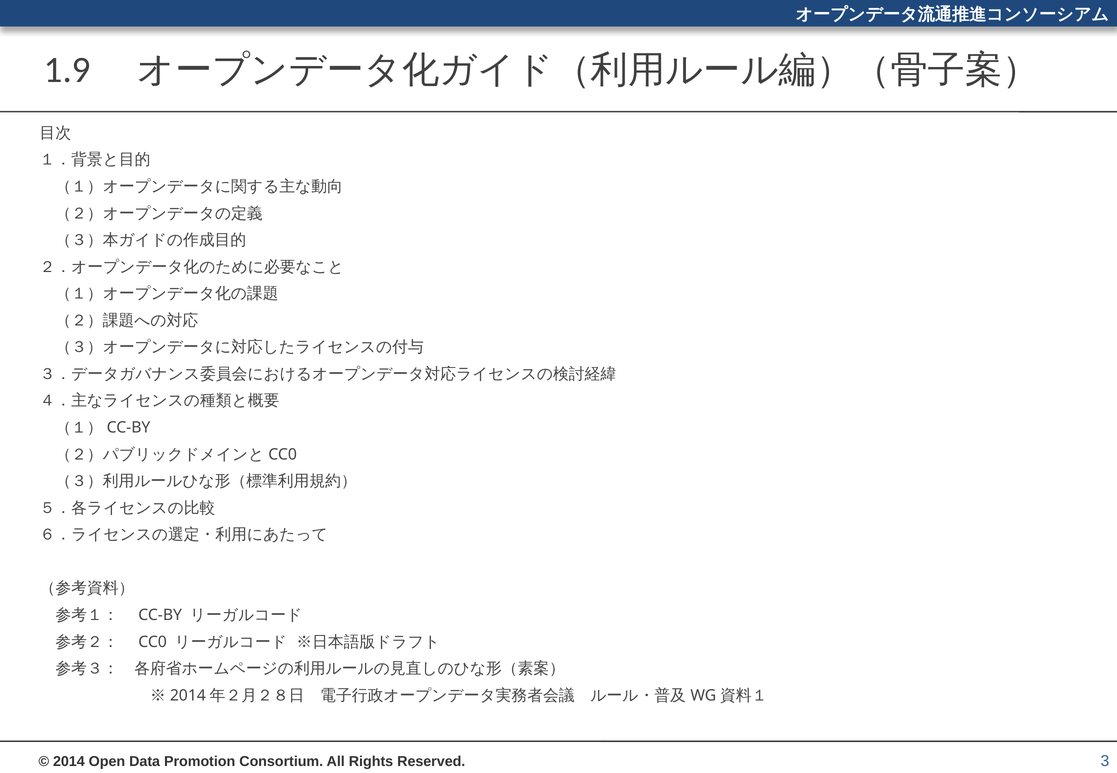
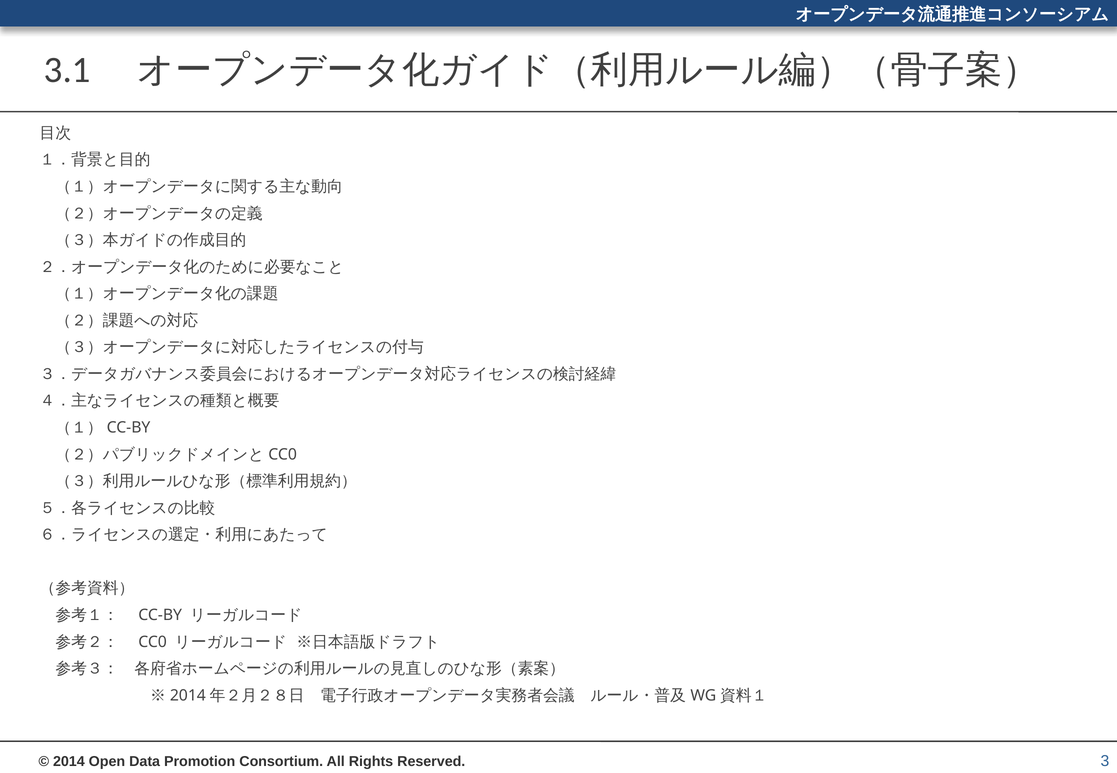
1.9: 1.9 -> 3.1
